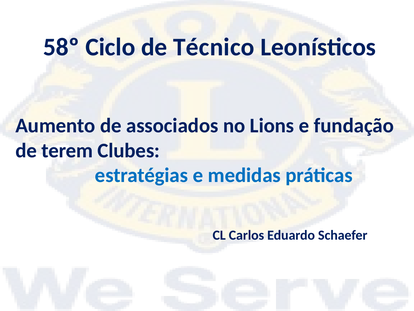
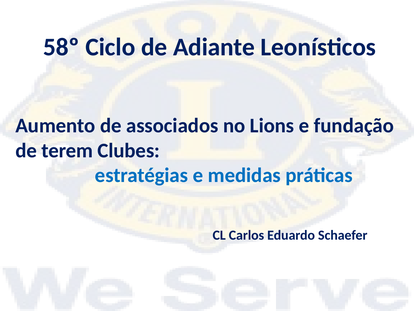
Técnico: Técnico -> Adiante
